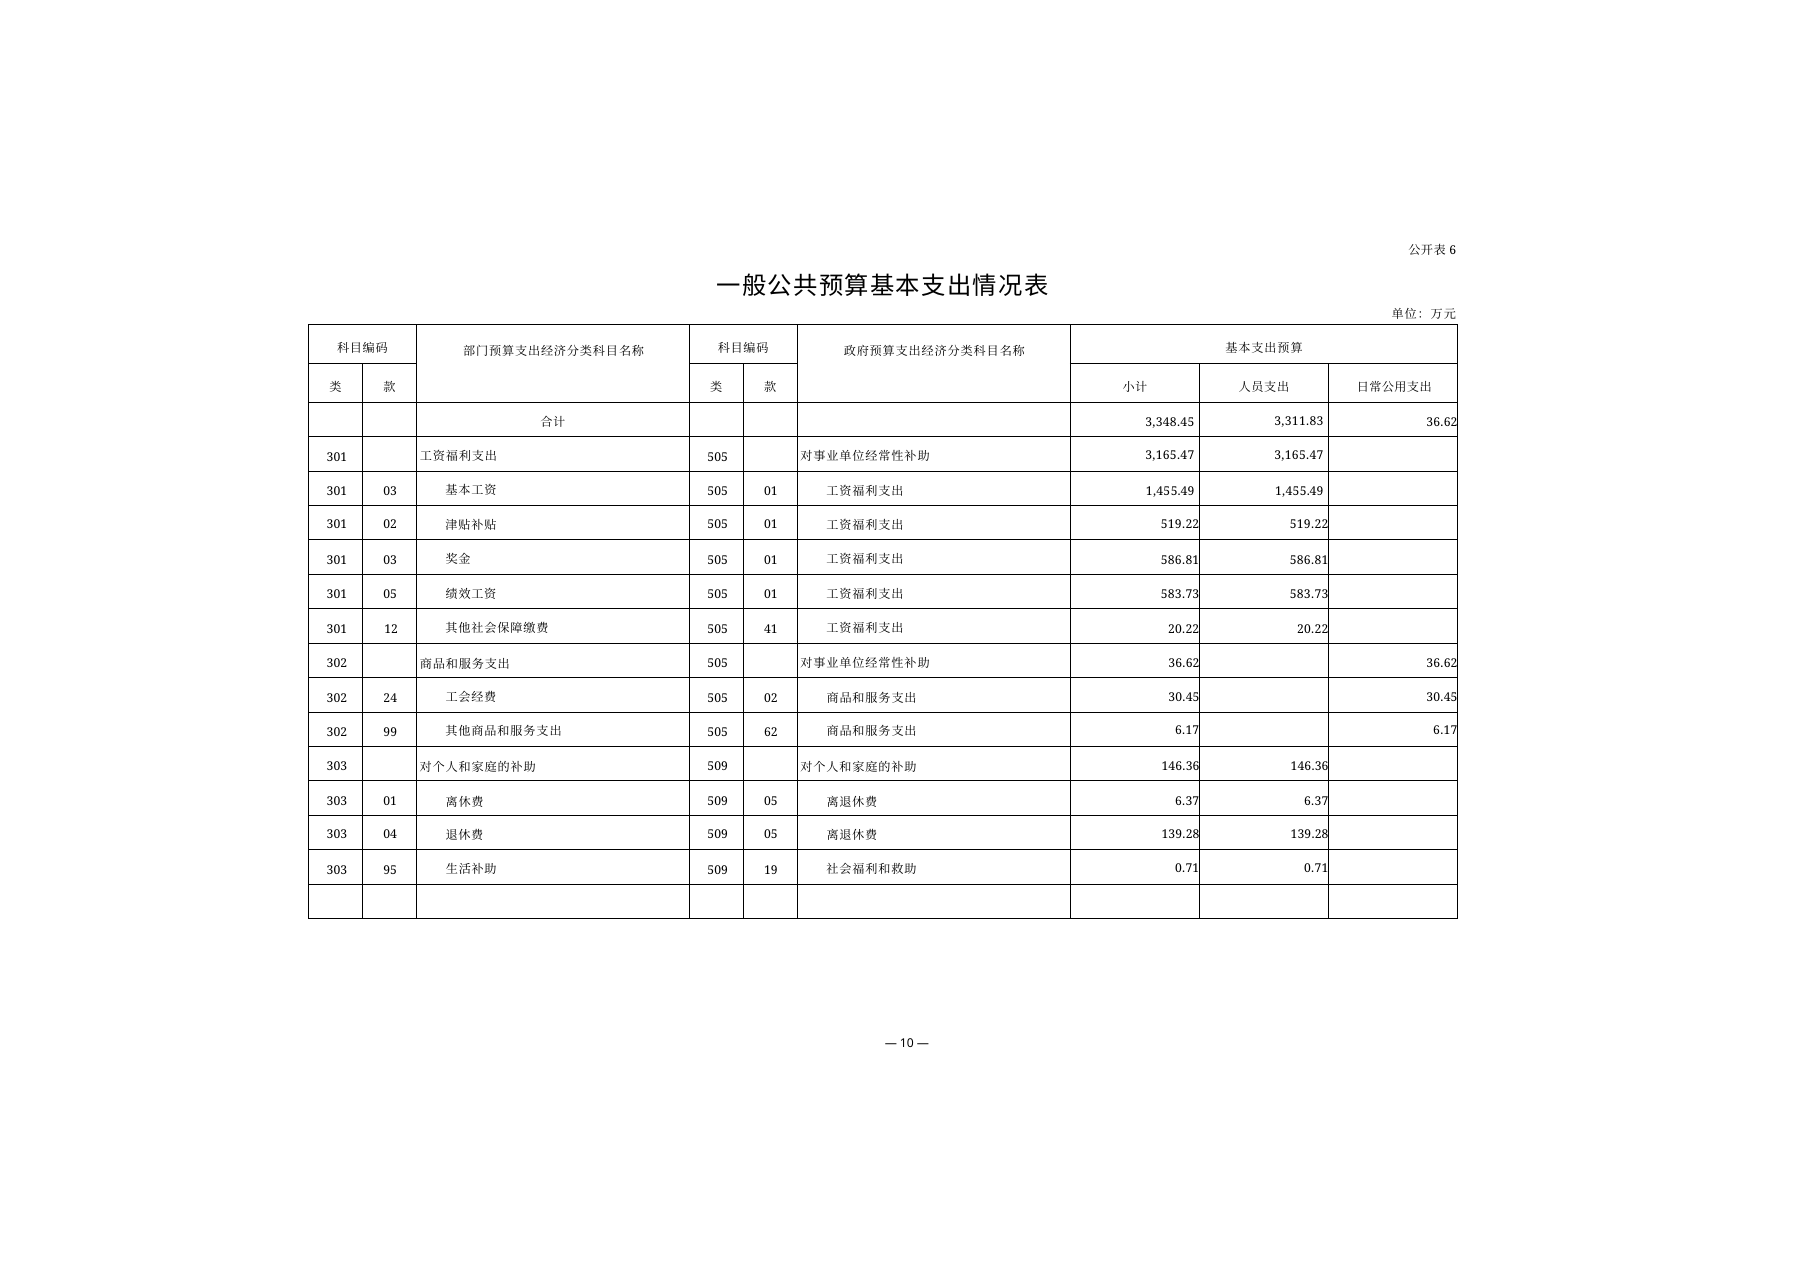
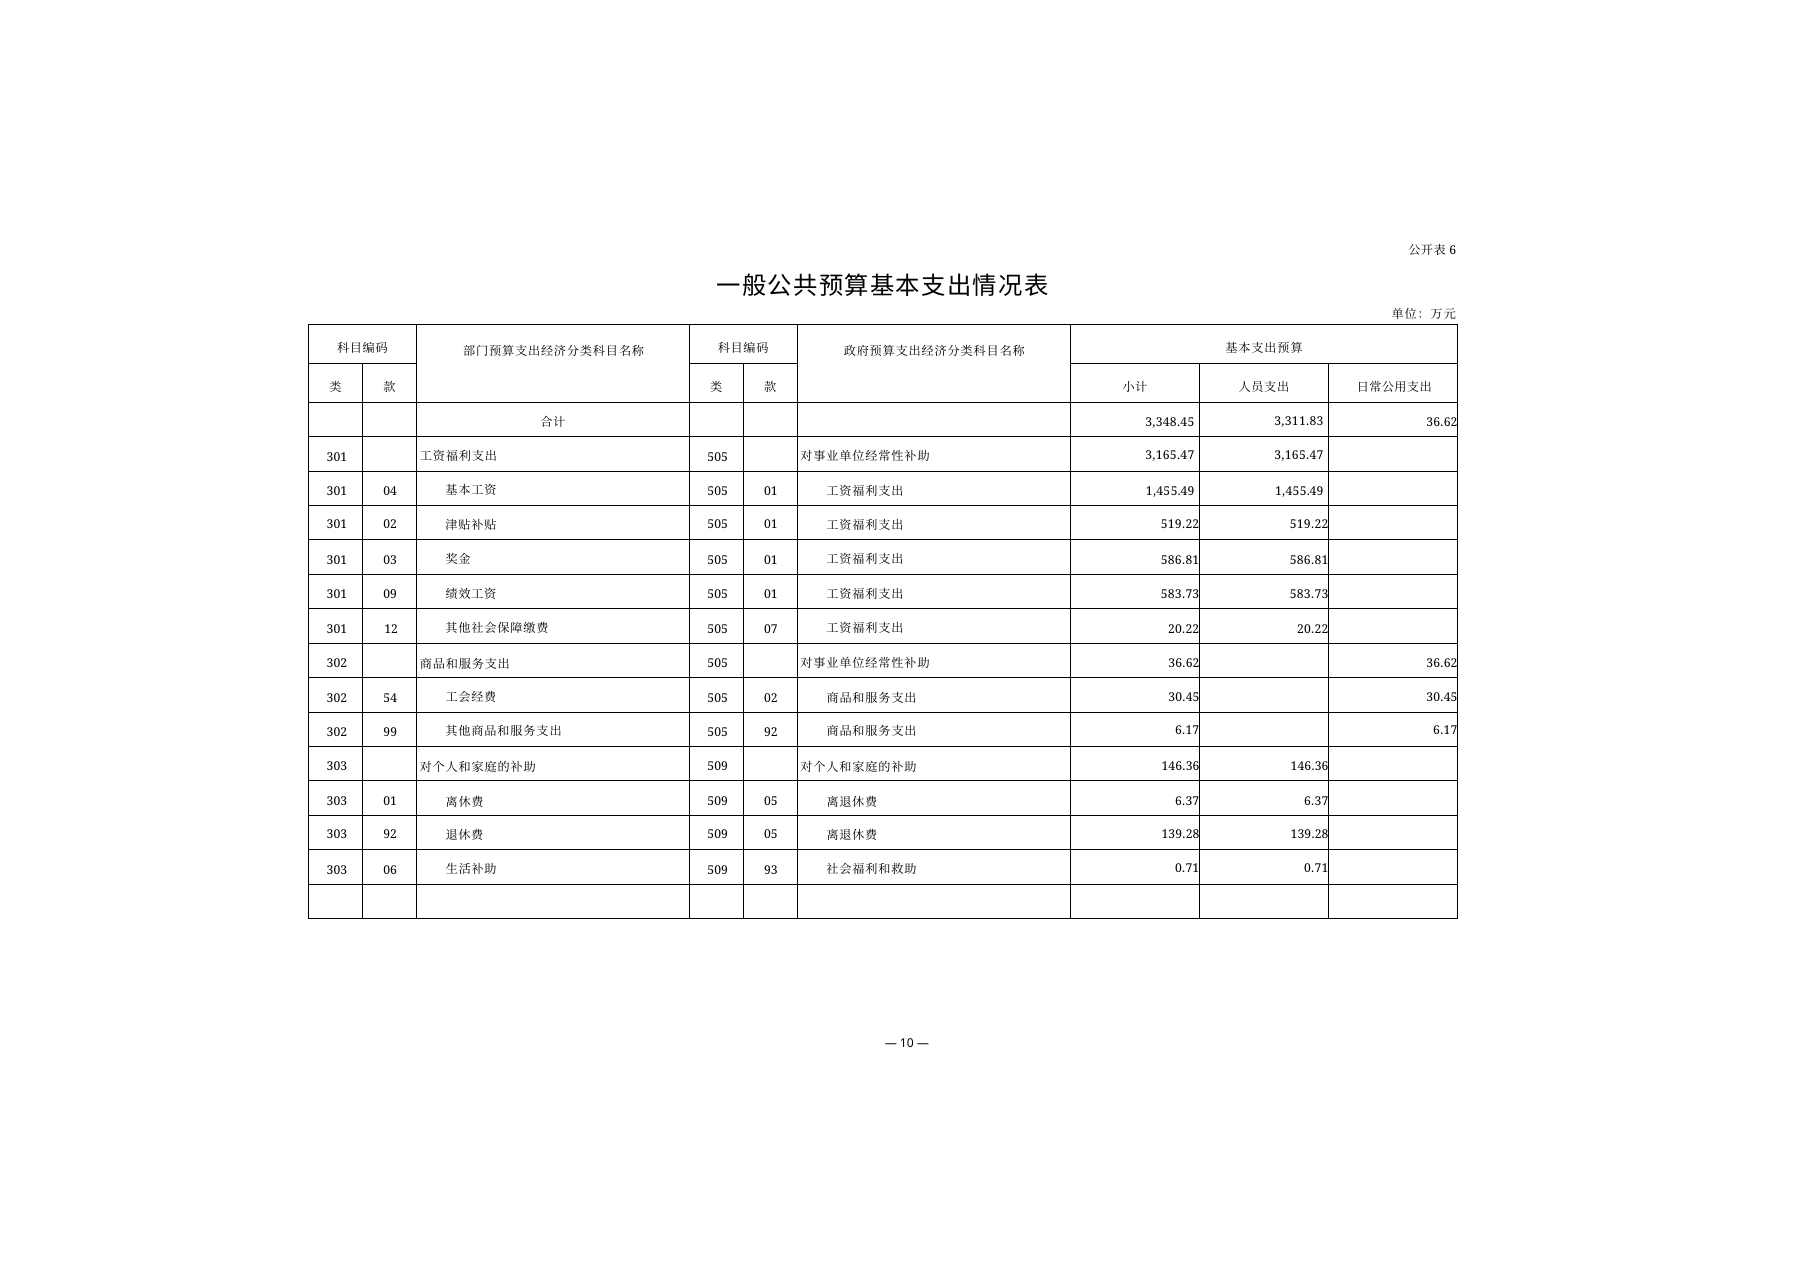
03 at (390, 492): 03 -> 04
301 05: 05 -> 09
41: 41 -> 07
24: 24 -> 54
505 62: 62 -> 92
303 04: 04 -> 92
95: 95 -> 06
19: 19 -> 93
